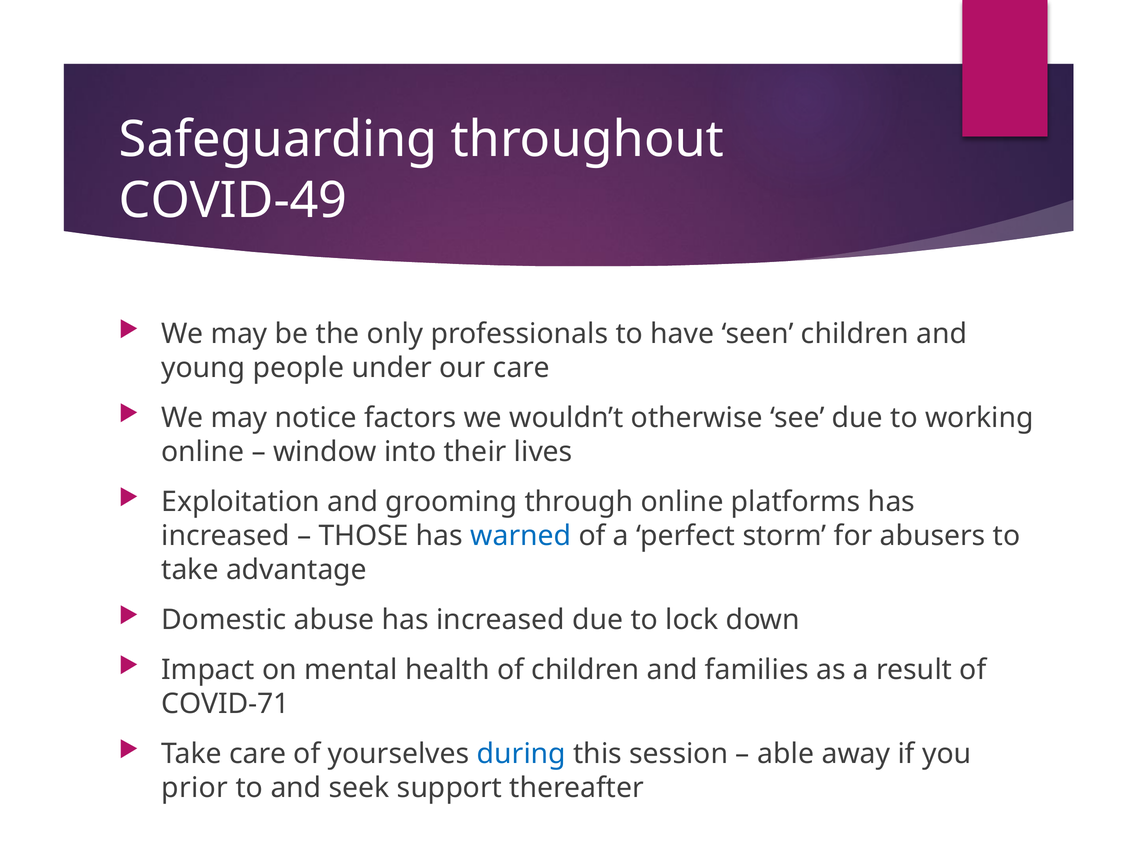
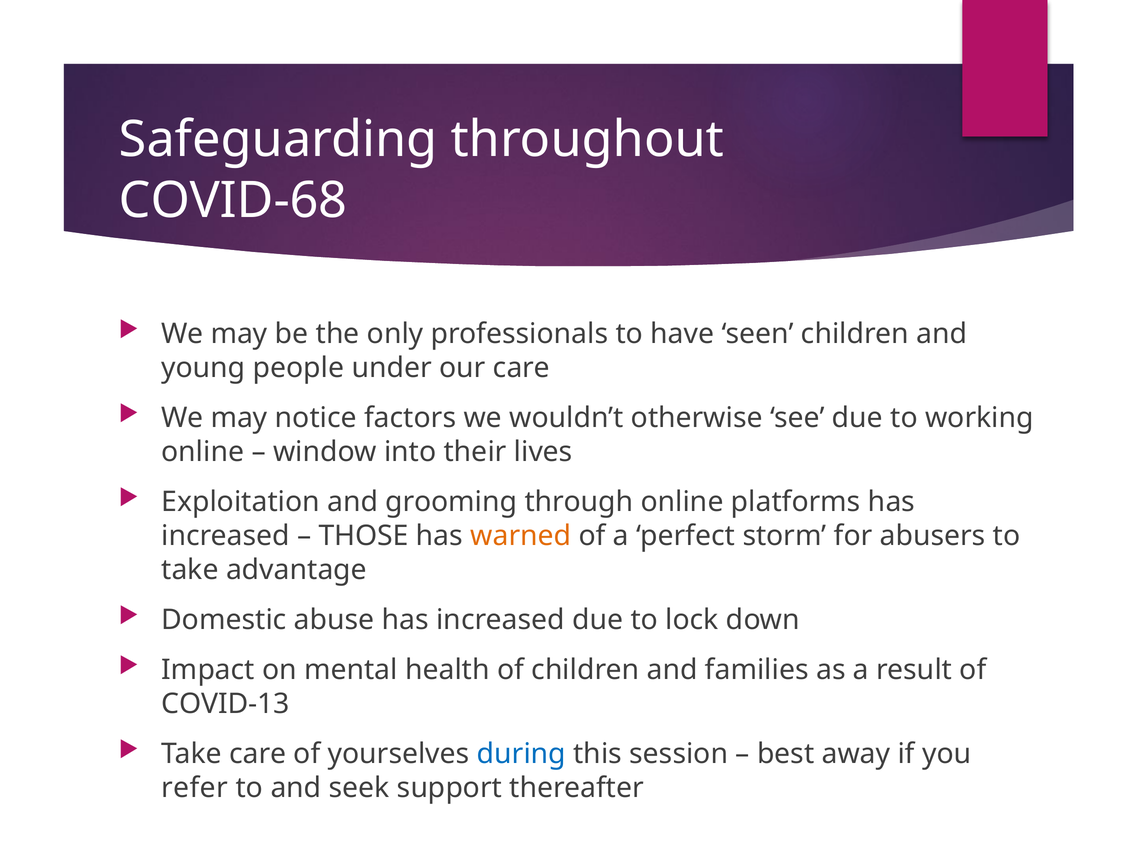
COVID-49: COVID-49 -> COVID-68
warned colour: blue -> orange
COVID-71: COVID-71 -> COVID-13
able: able -> best
prior: prior -> refer
